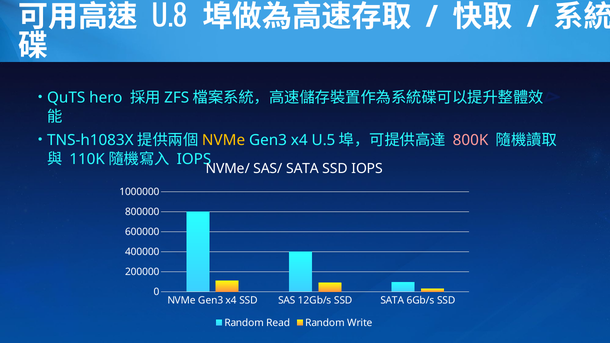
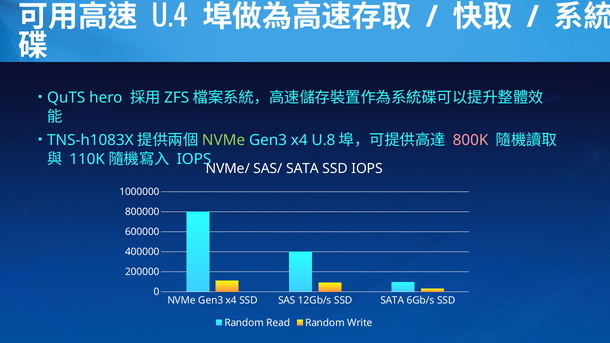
U.8: U.8 -> U.4
NVMe at (224, 140) colour: yellow -> light green
U.5: U.5 -> U.8
